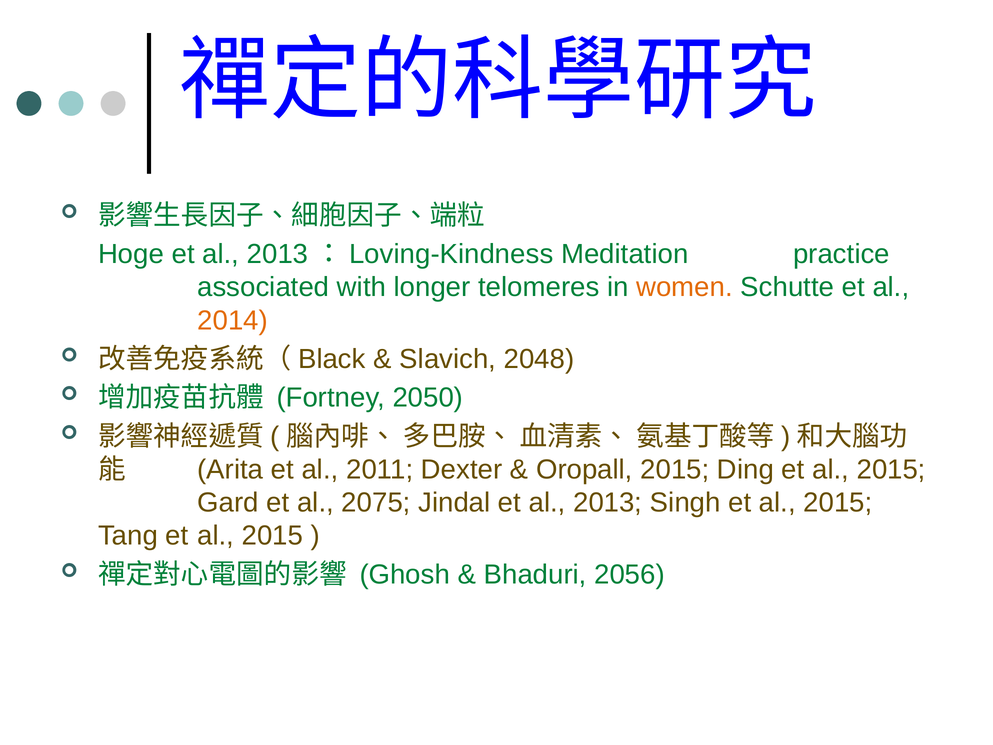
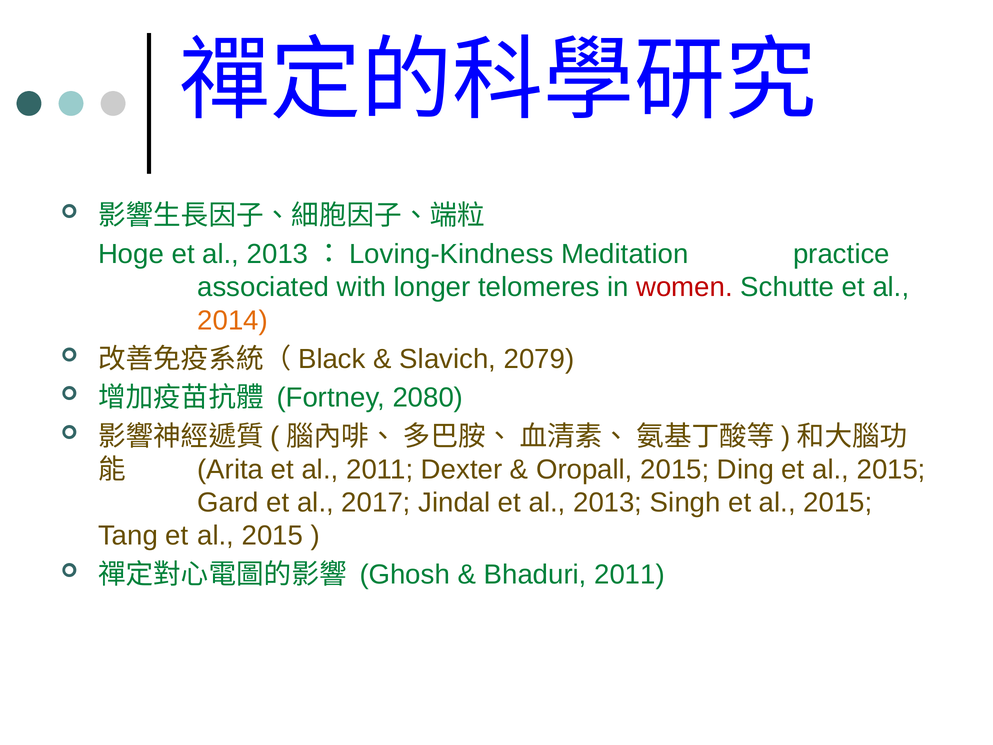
women colour: orange -> red
2048: 2048 -> 2079
2050: 2050 -> 2080
2075: 2075 -> 2017
Bhaduri 2056: 2056 -> 2011
